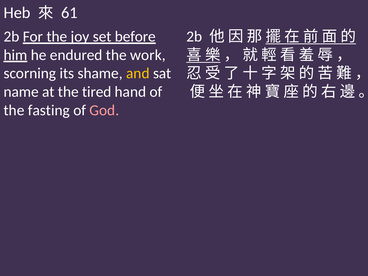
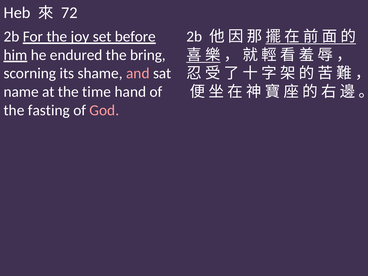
61: 61 -> 72
work: work -> bring
and colour: yellow -> pink
tired: tired -> time
